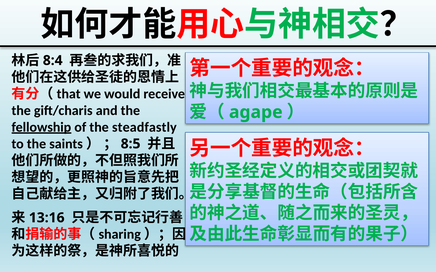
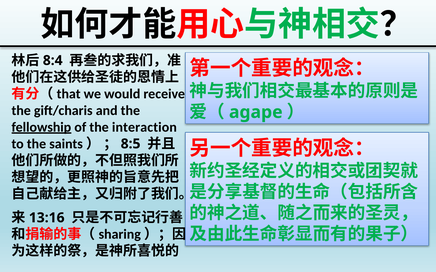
steadfastly: steadfastly -> interaction
